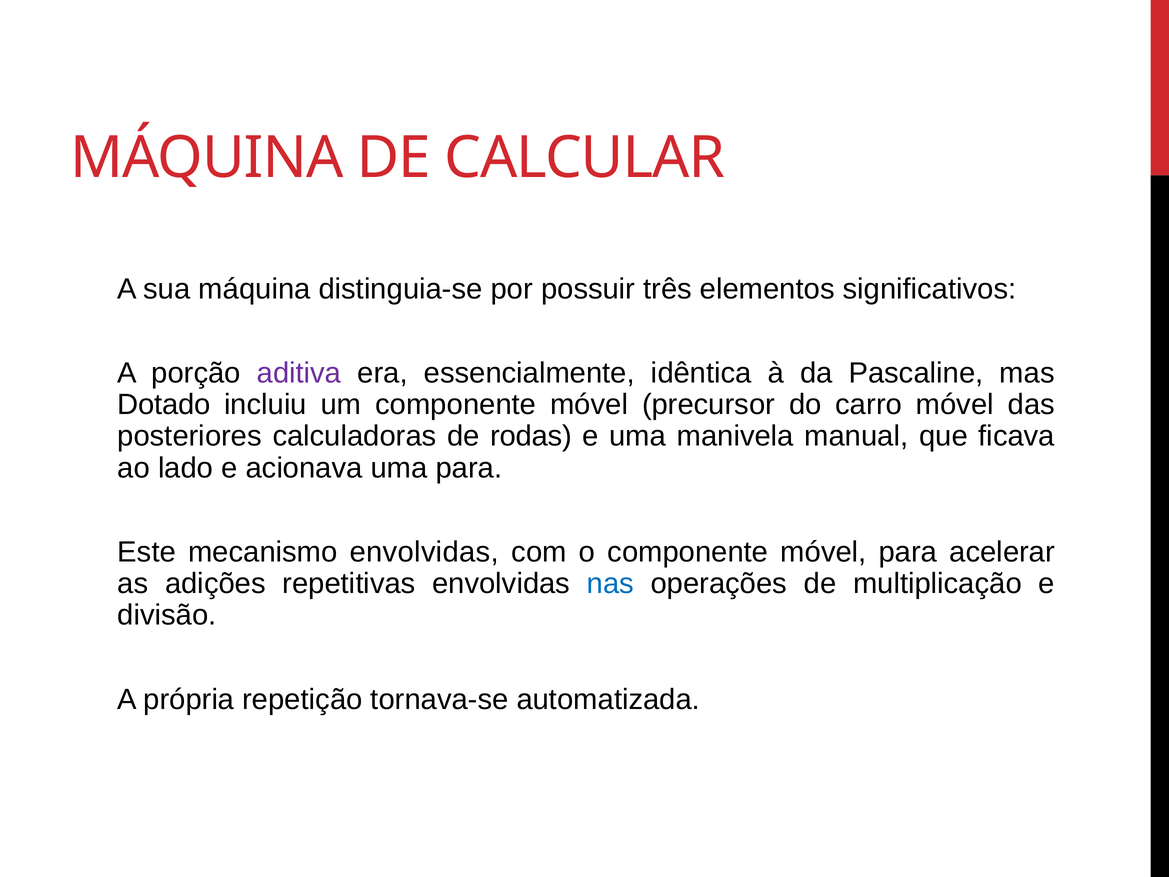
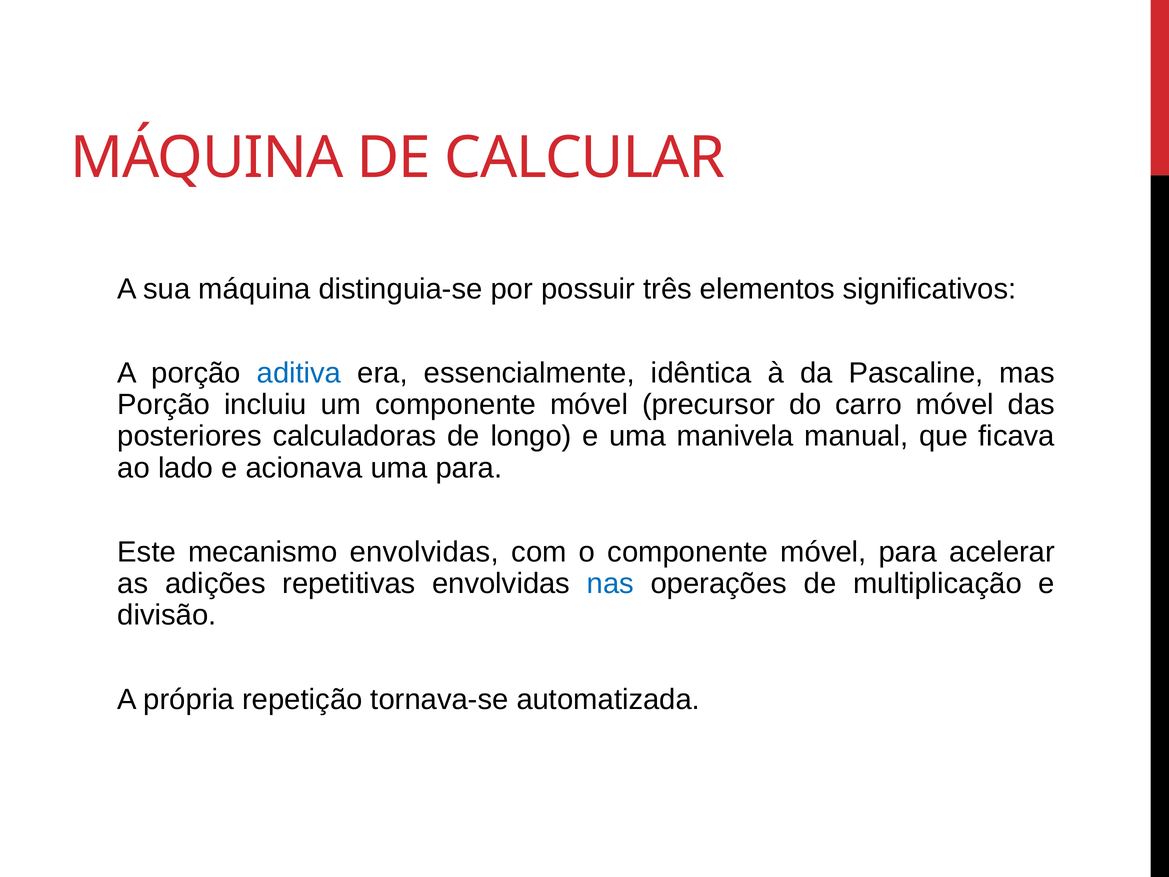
aditiva colour: purple -> blue
Dotado at (164, 405): Dotado -> Porção
rodas: rodas -> longo
